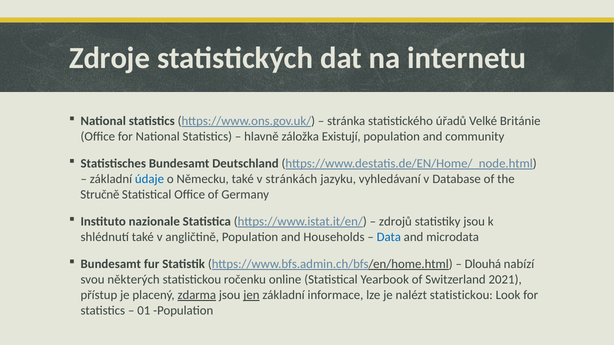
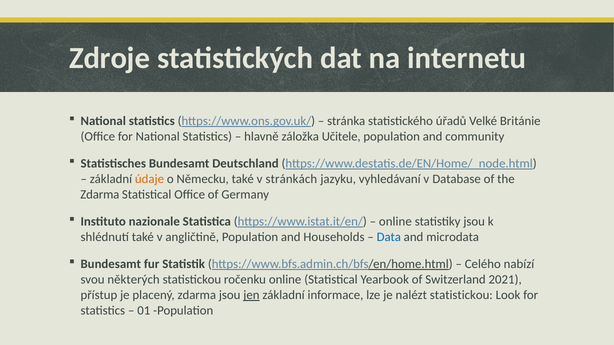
Existují: Existují -> Učitele
údaje colour: blue -> orange
Stručně at (100, 195): Stručně -> Zdarma
zdrojů at (395, 222): zdrojů -> online
Dlouhá: Dlouhá -> Celého
zdarma at (197, 295) underline: present -> none
